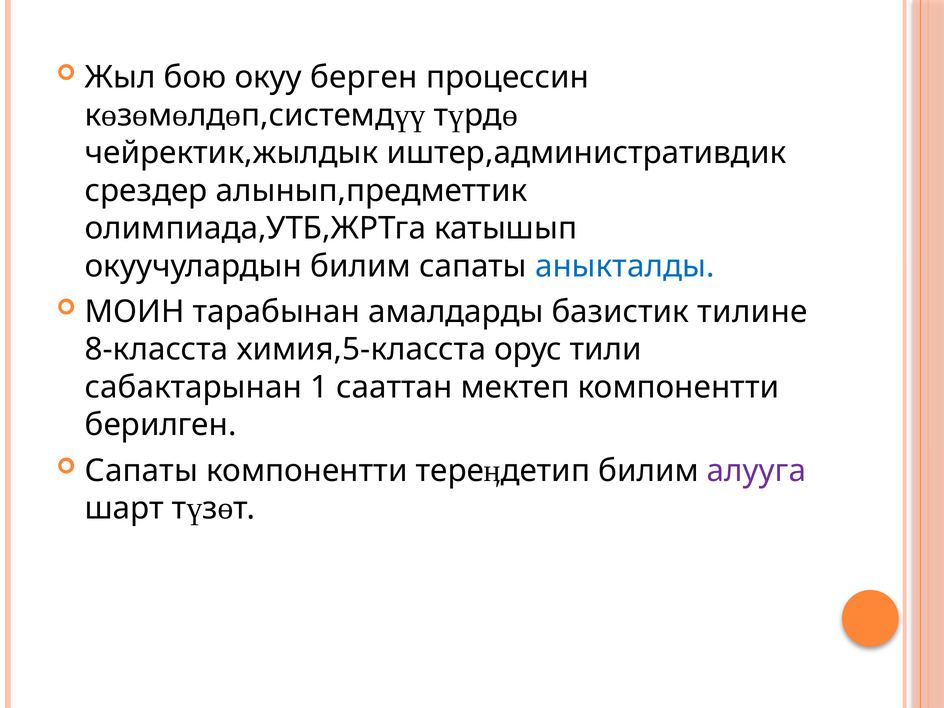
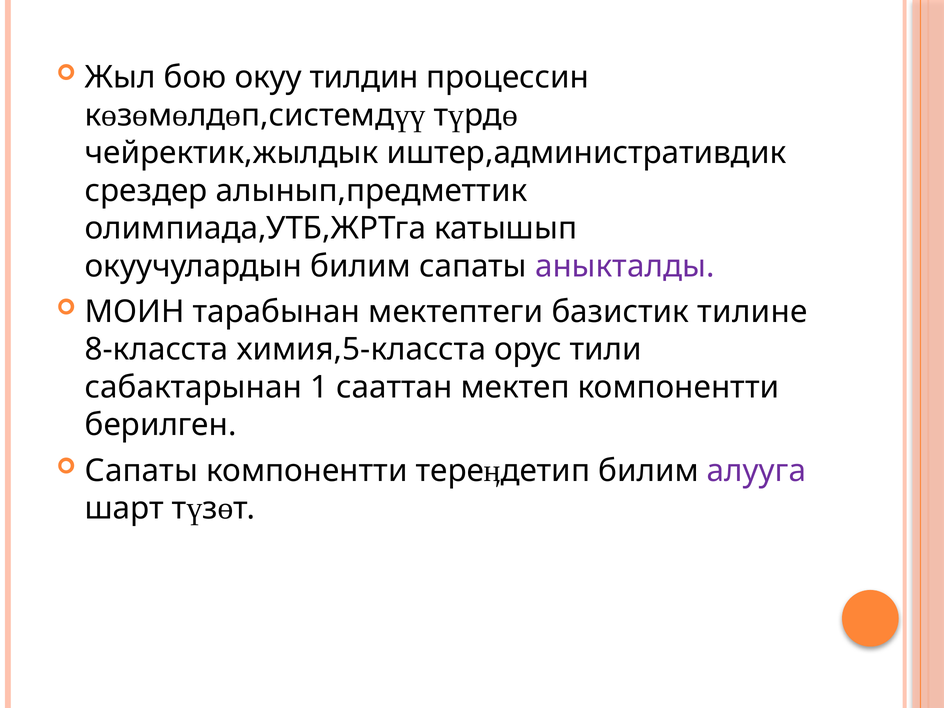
берген: берген -> тилдин
аныкталды colour: blue -> purple
амалдарды: амалдарды -> мектептеги
